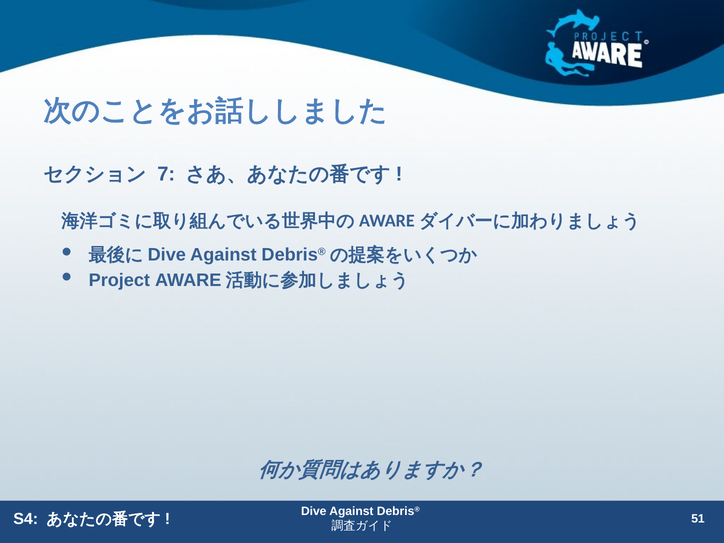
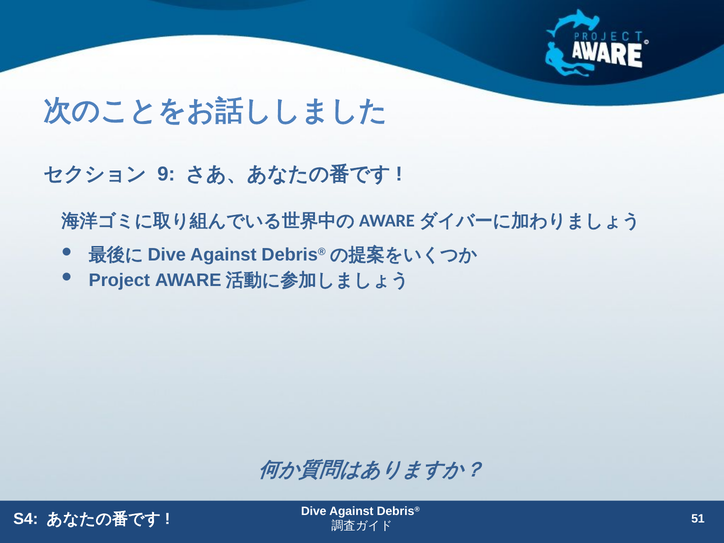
7: 7 -> 9
